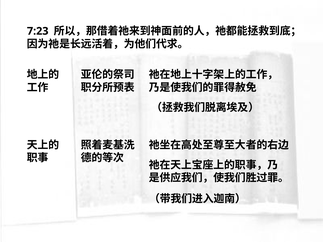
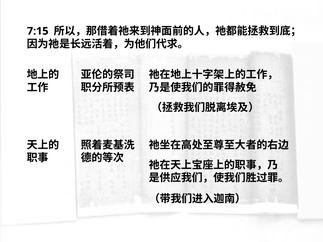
7:23: 7:23 -> 7:15
